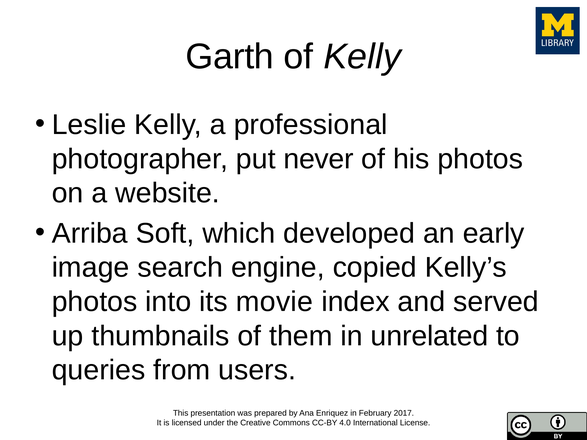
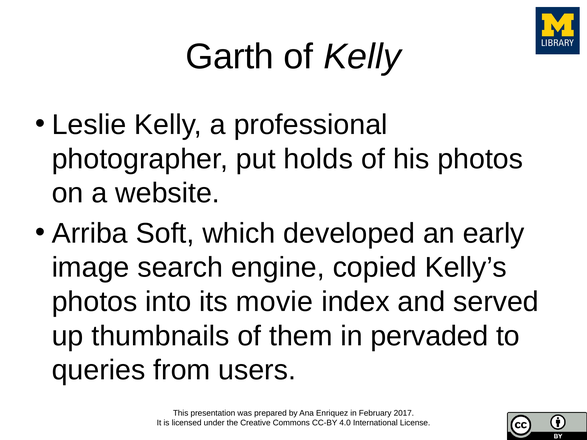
never: never -> holds
unrelated: unrelated -> pervaded
